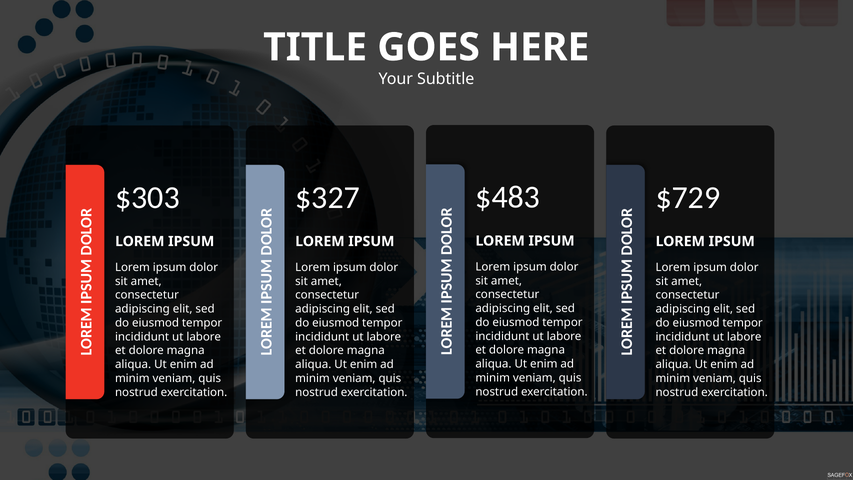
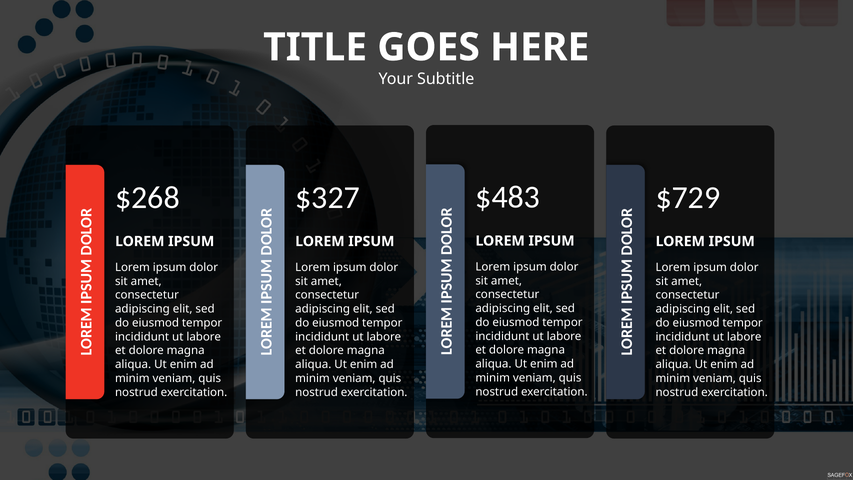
$303: $303 -> $268
